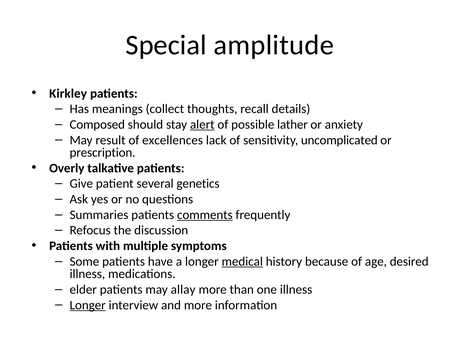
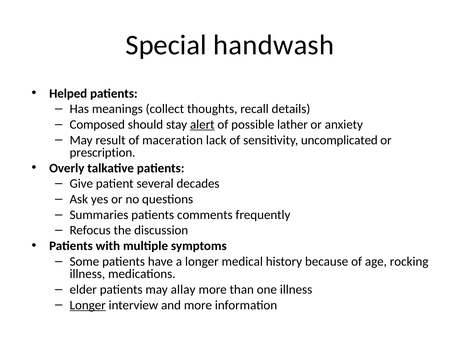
amplitude: amplitude -> handwash
Kirkley: Kirkley -> Helped
excellences: excellences -> maceration
genetics: genetics -> decades
comments underline: present -> none
medical underline: present -> none
desired: desired -> rocking
